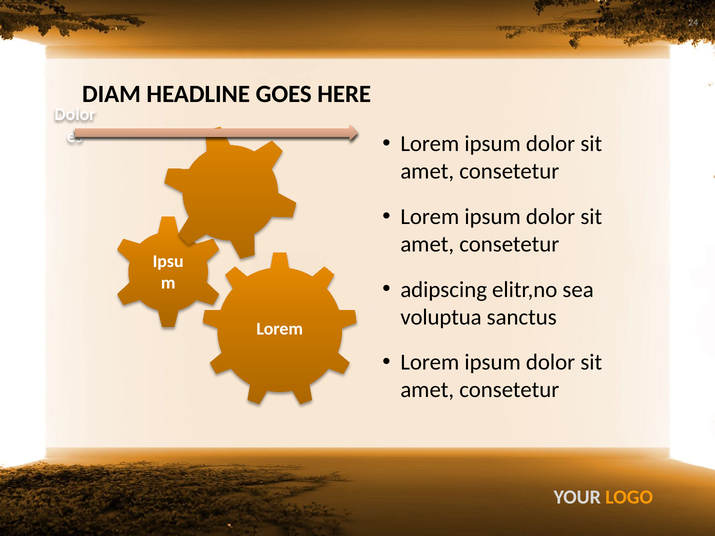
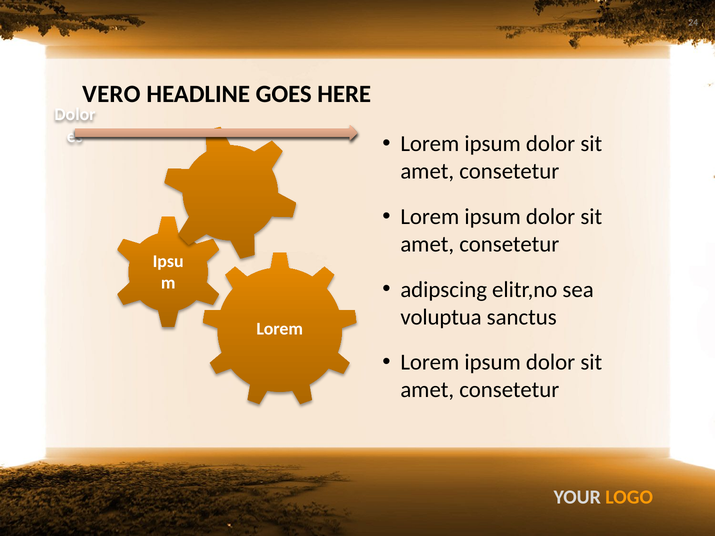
DIAM: DIAM -> VERO
